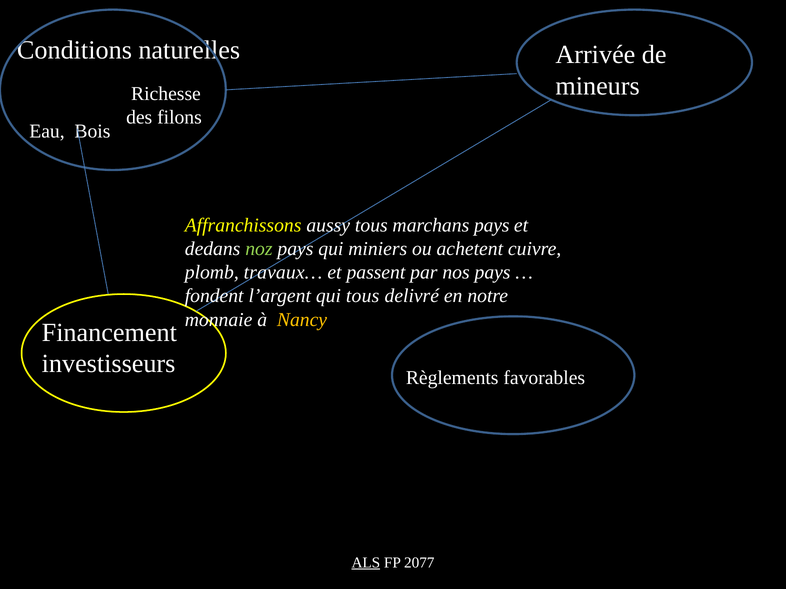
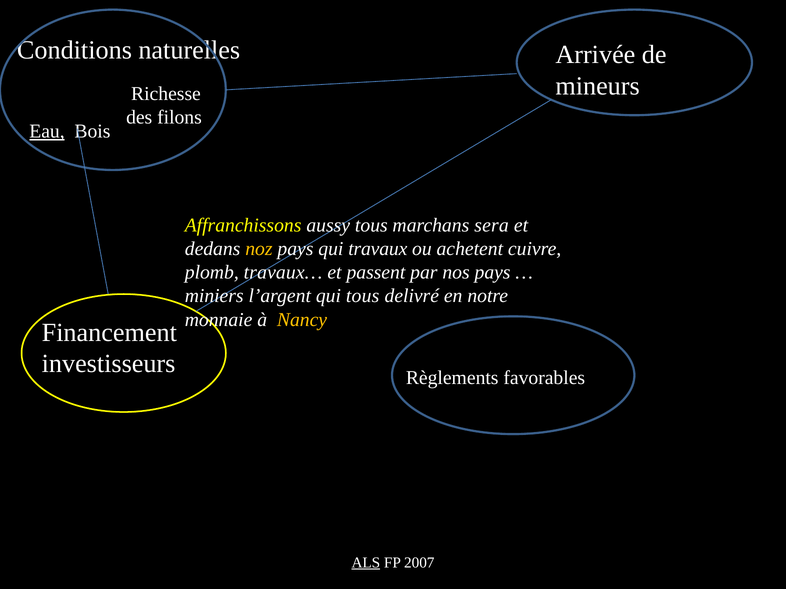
Eau underline: none -> present
marchans pays: pays -> sera
noz colour: light green -> yellow
miniers: miniers -> travaux
fondent: fondent -> miniers
2077: 2077 -> 2007
